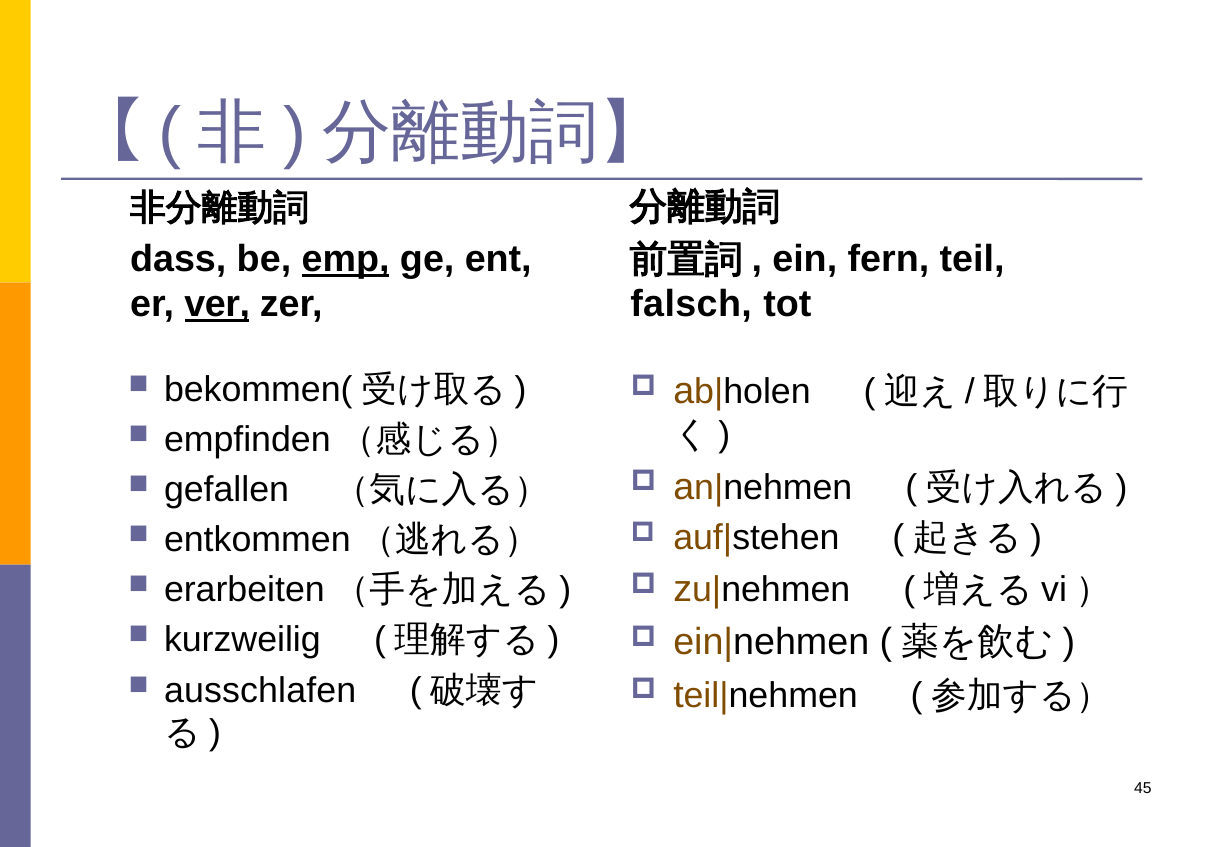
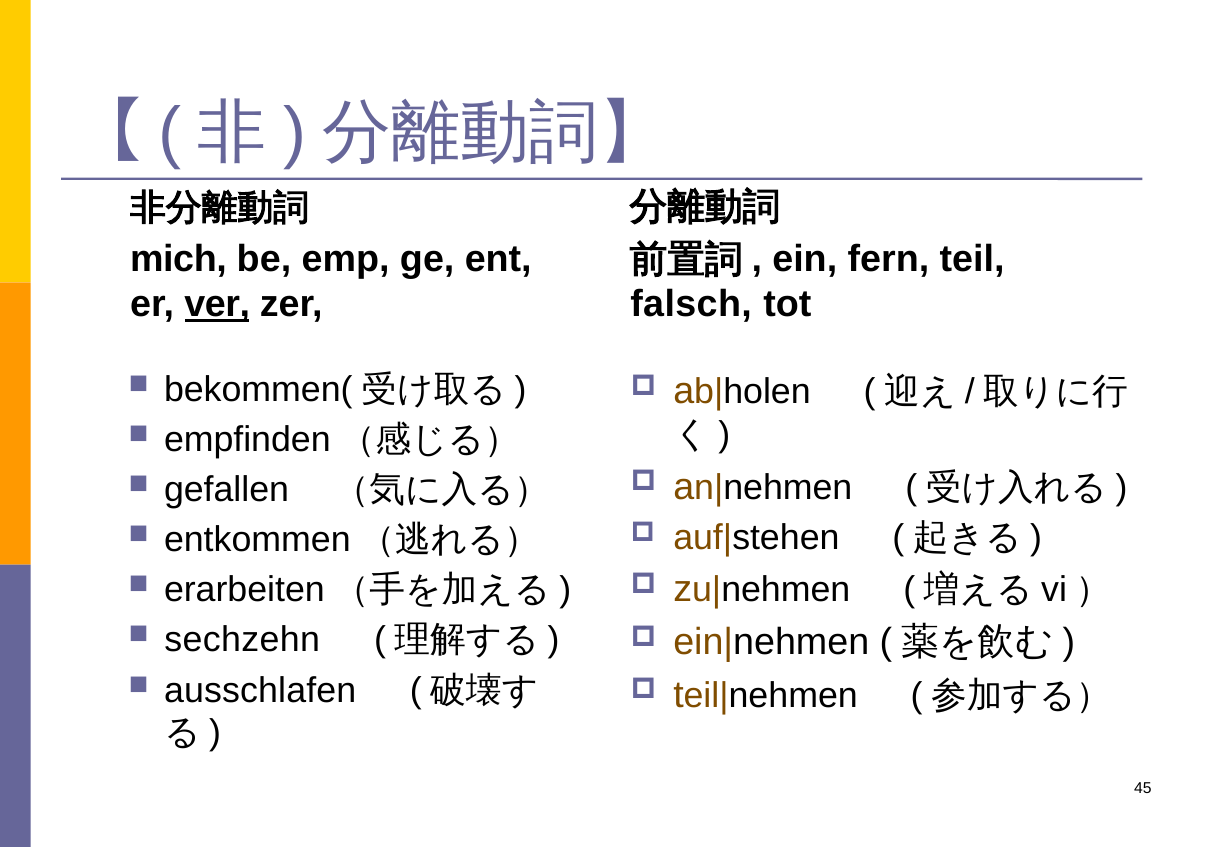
dass: dass -> mich
emp underline: present -> none
kurzweilig: kurzweilig -> sechzehn
